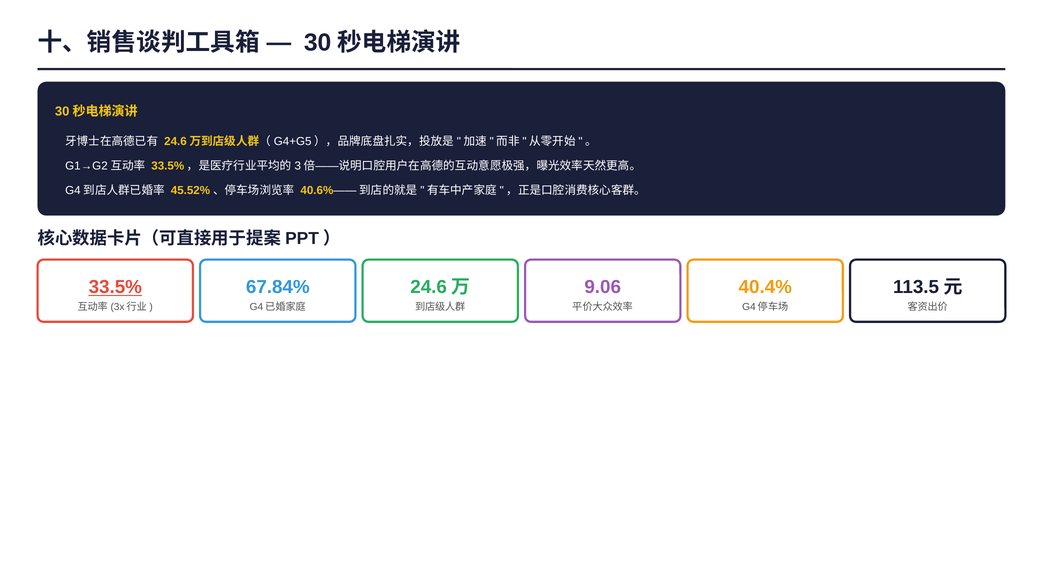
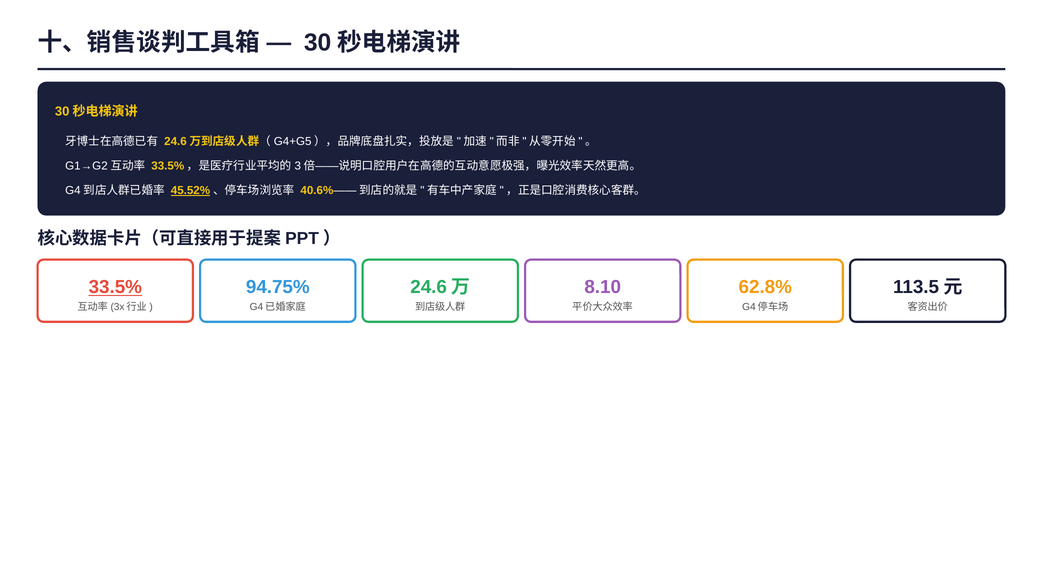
45.52% underline: none -> present
67.84%: 67.84% -> 94.75%
9.06: 9.06 -> 8.10
40.4%: 40.4% -> 62.8%
